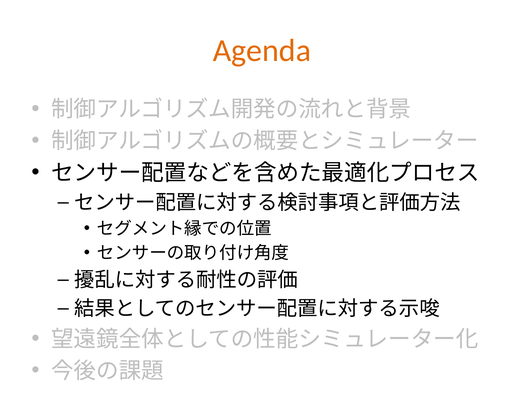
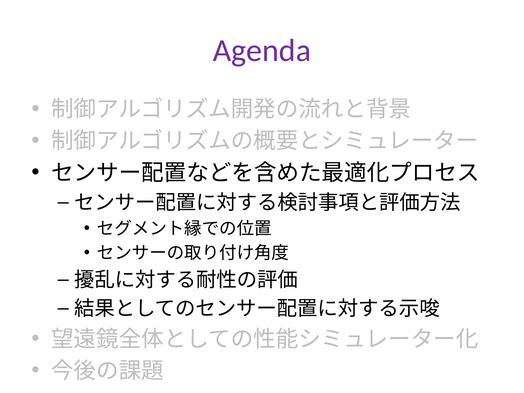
Agenda colour: orange -> purple
